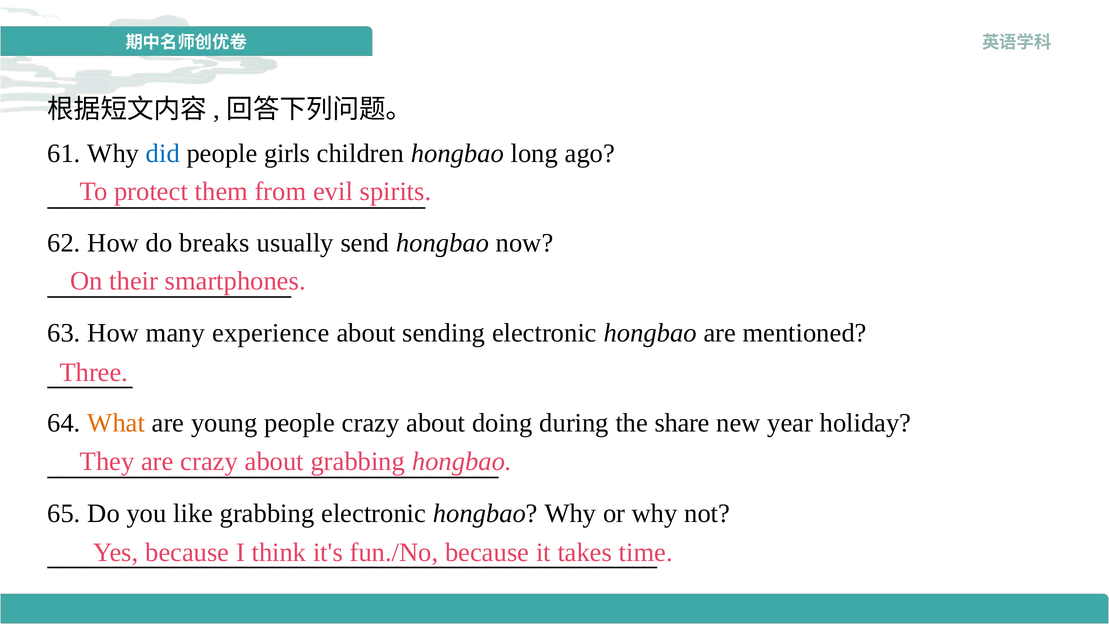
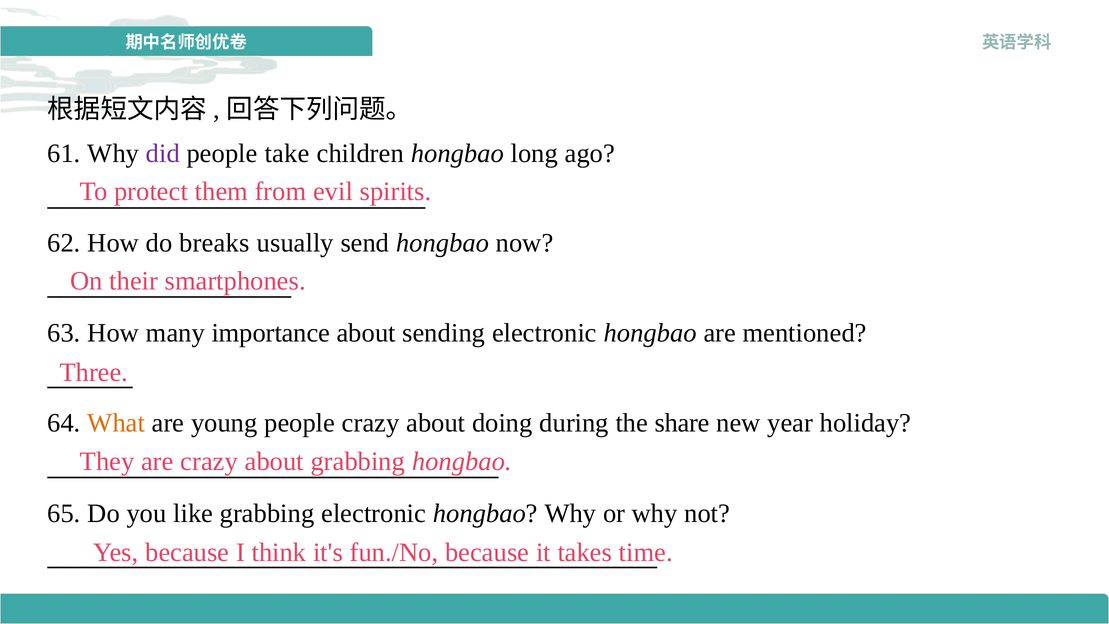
did colour: blue -> purple
girls: girls -> take
experience: experience -> importance
